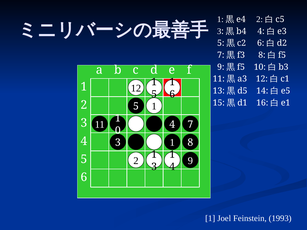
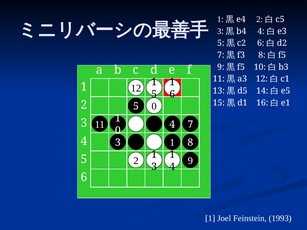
1 at (154, 106): 1 -> 0
